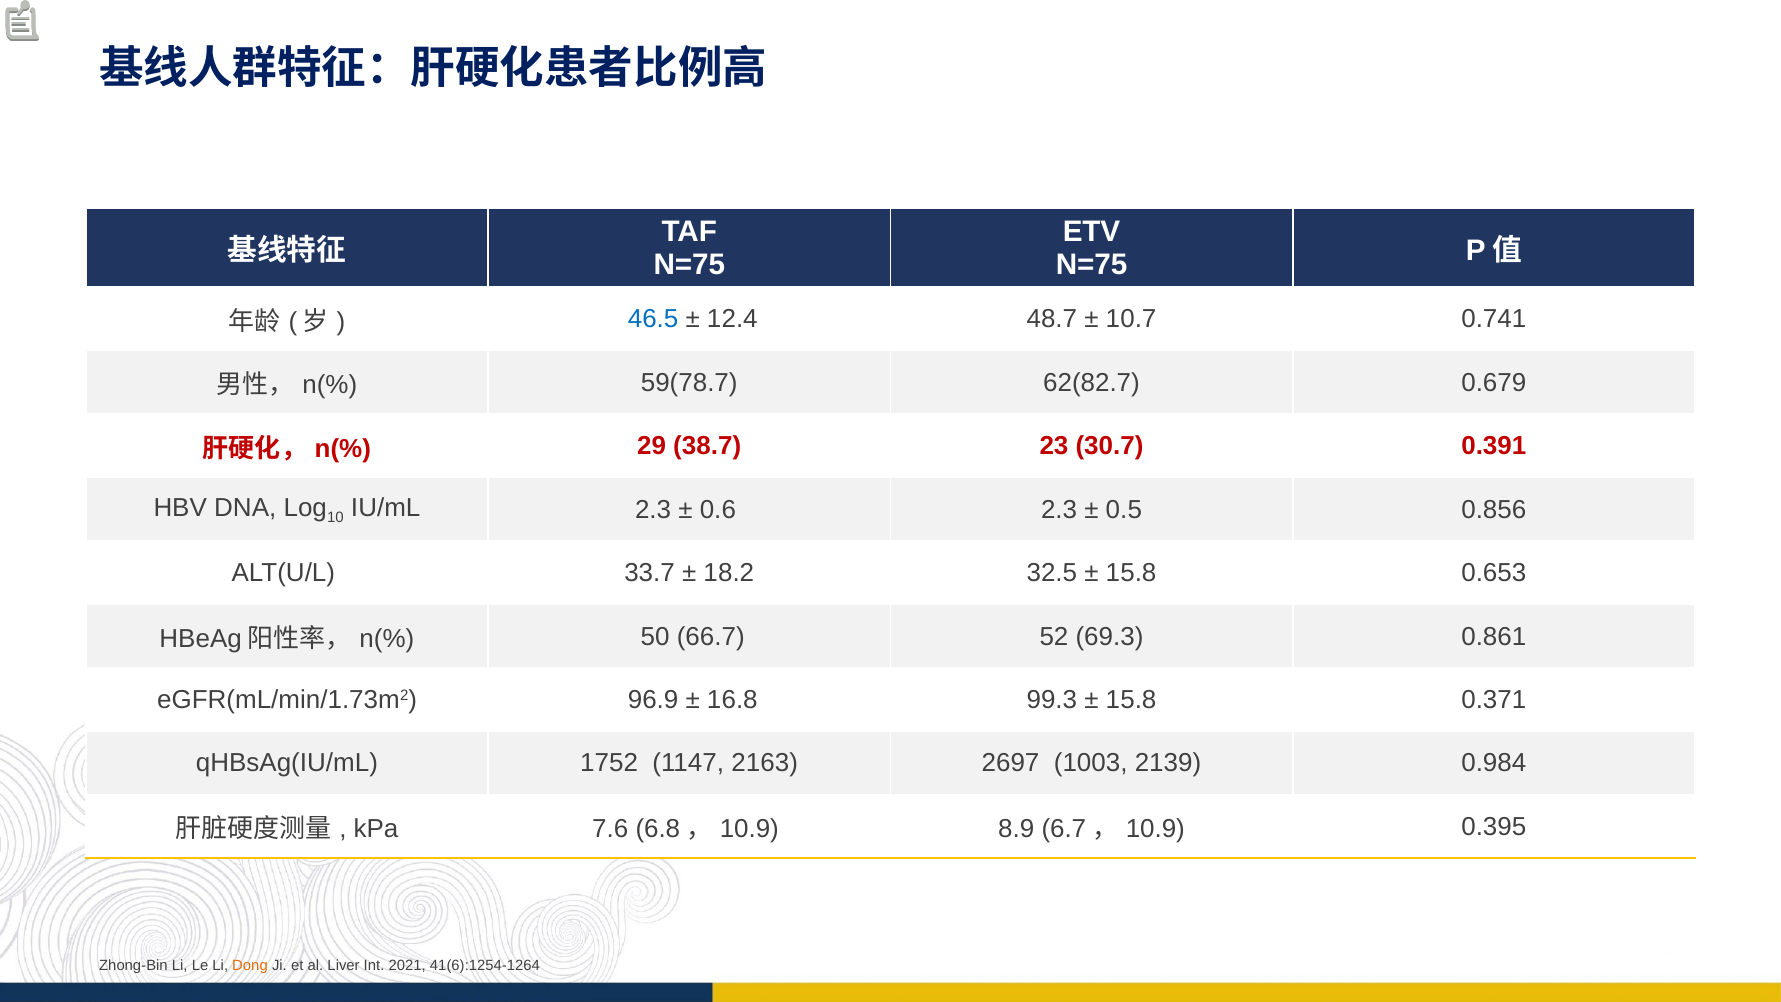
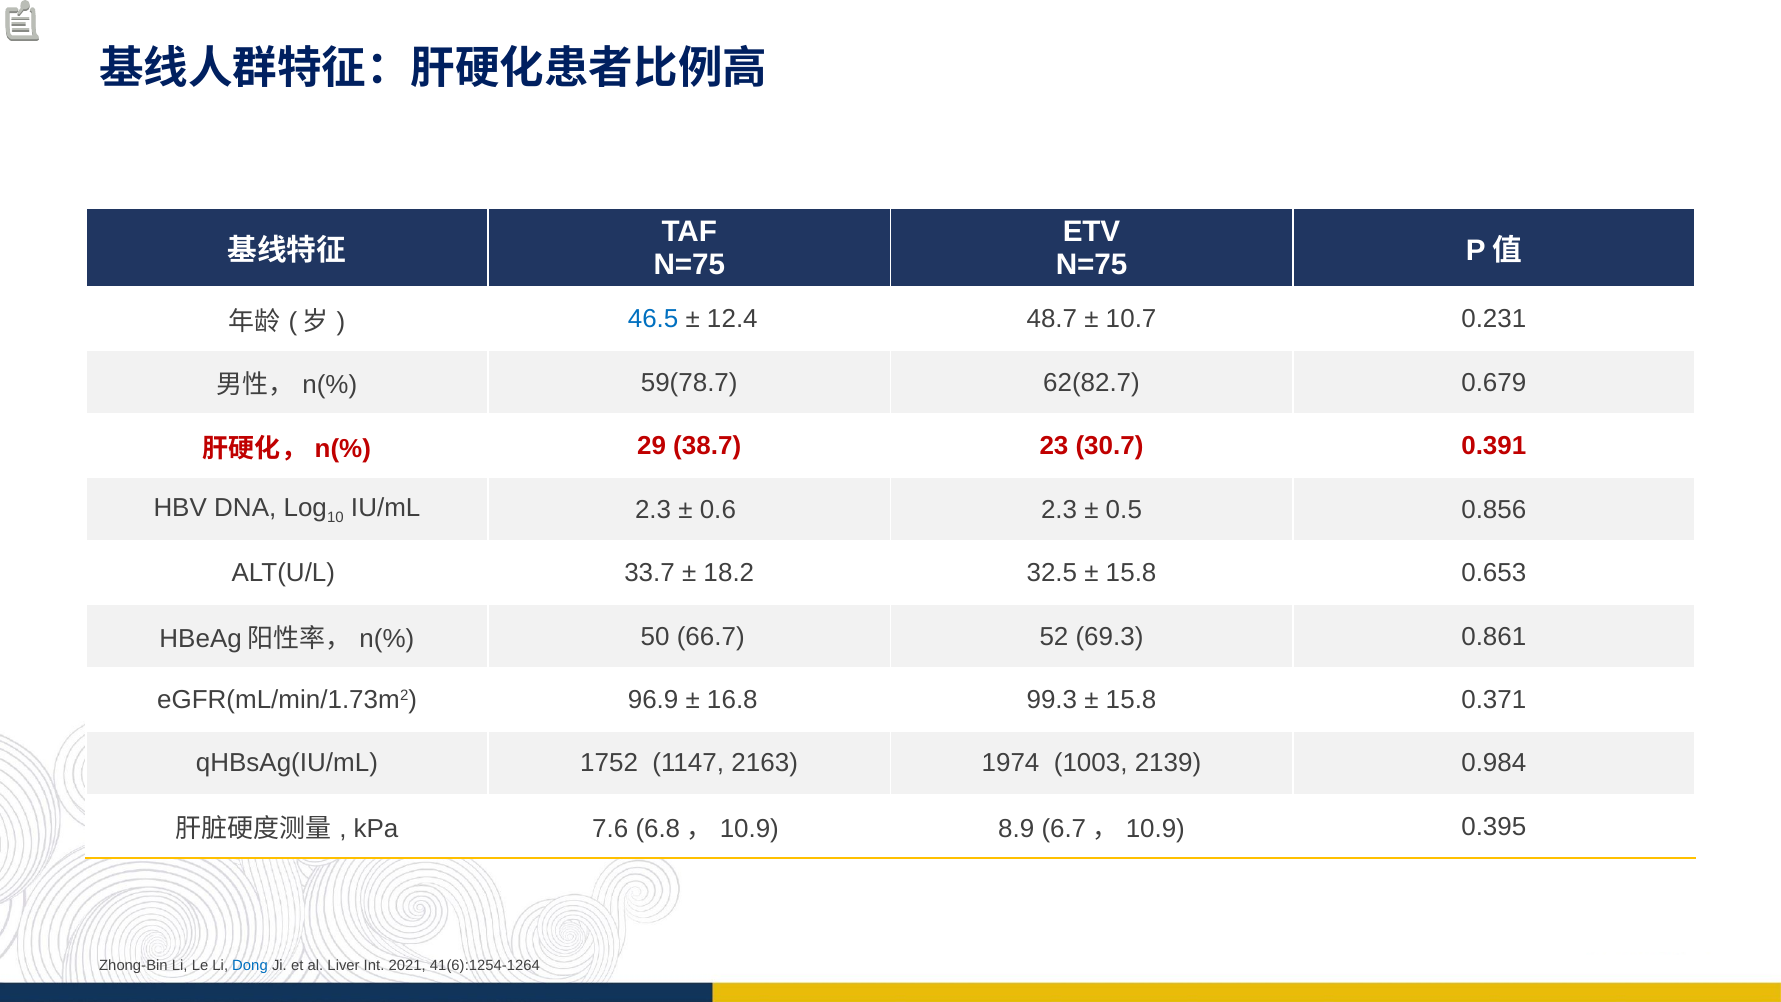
0.741: 0.741 -> 0.231
2697: 2697 -> 1974
Dong colour: orange -> blue
